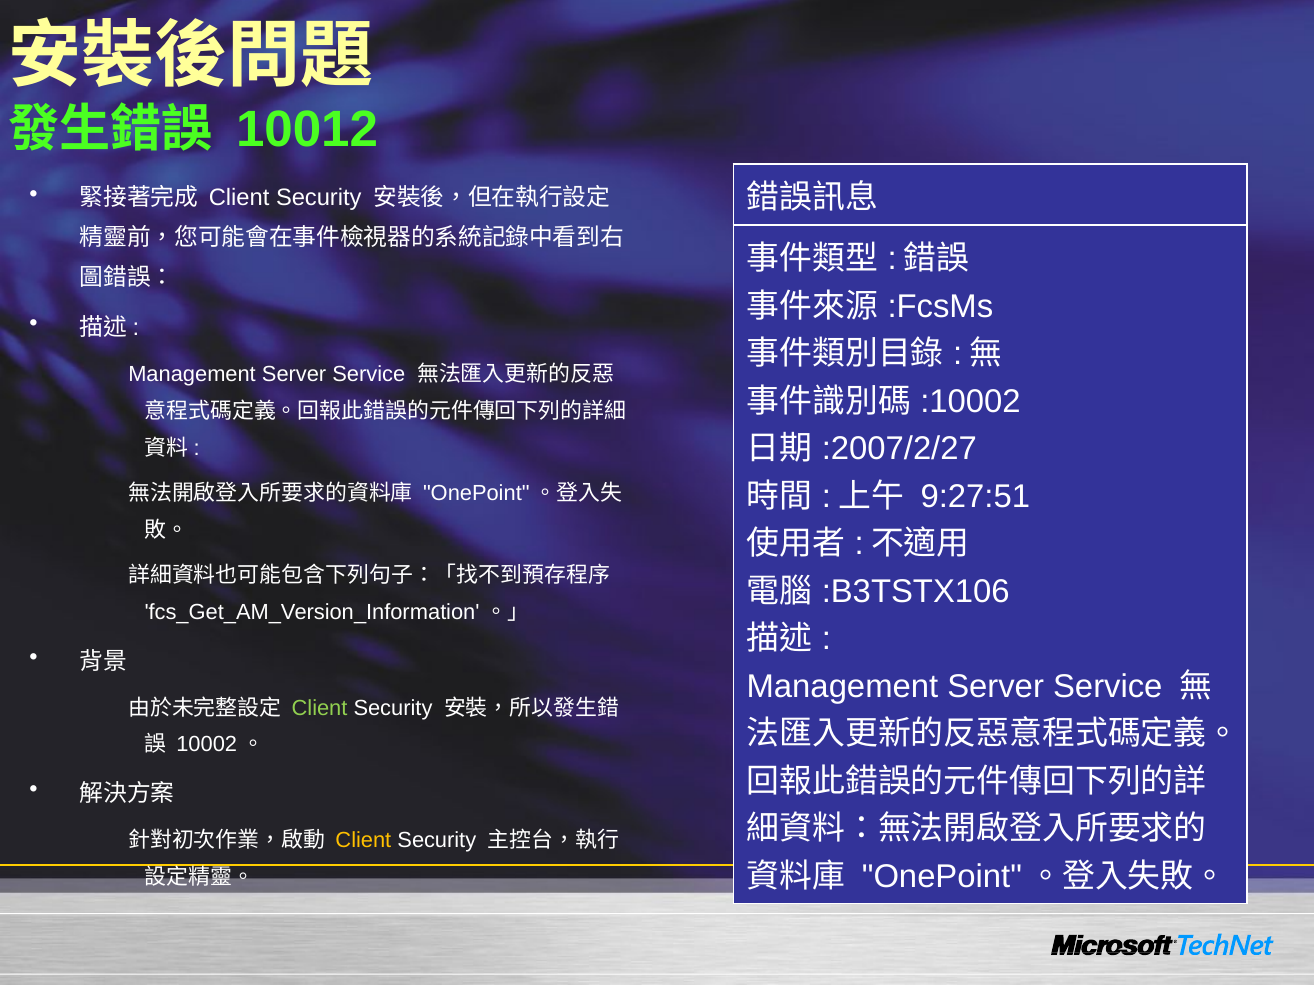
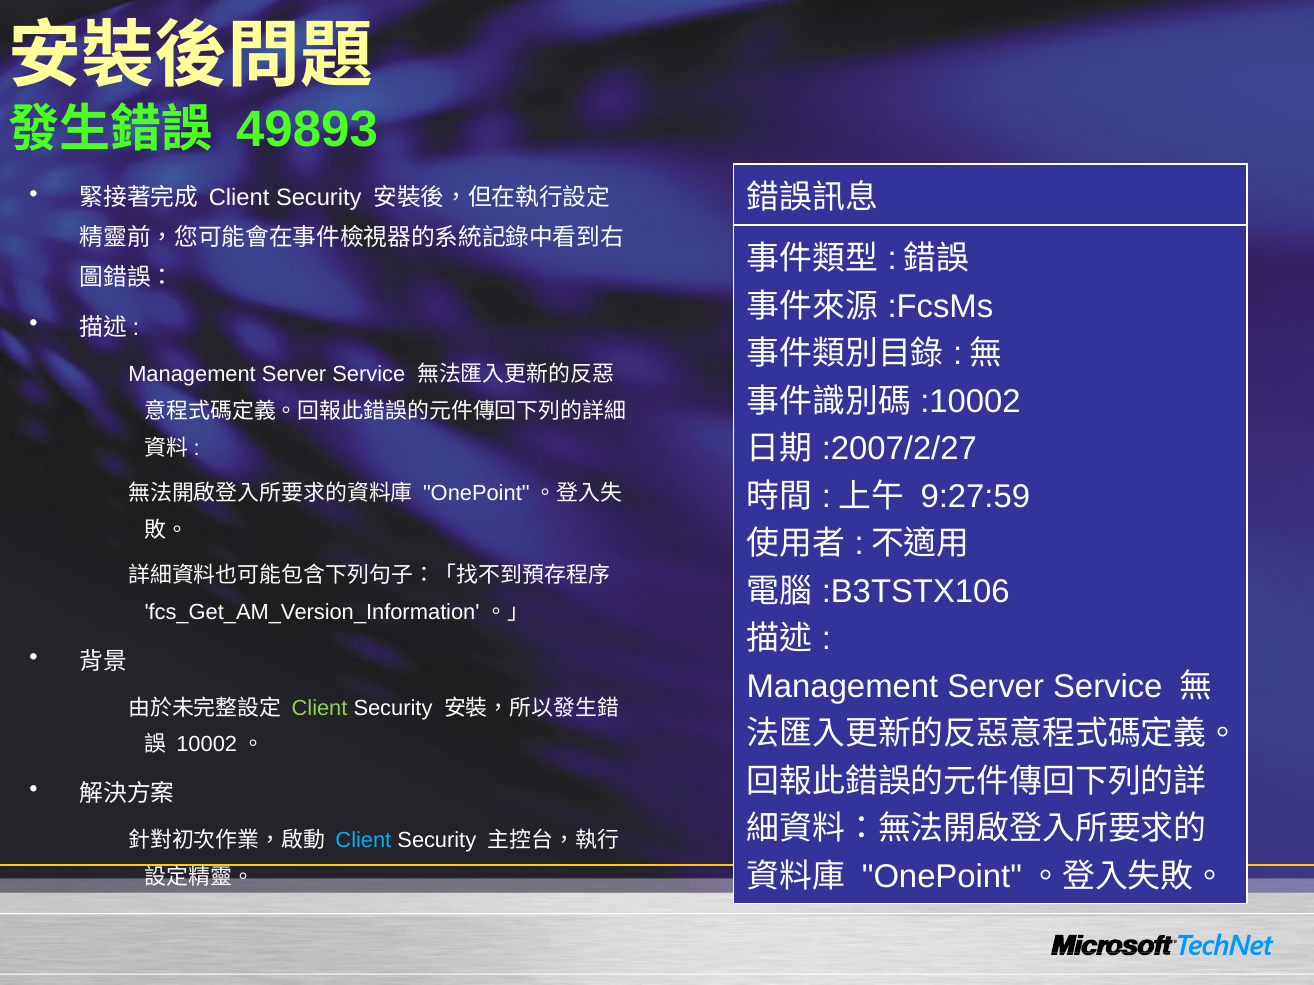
10012: 10012 -> 49893
9:27:51: 9:27:51 -> 9:27:59
Client at (363, 841) colour: yellow -> light blue
